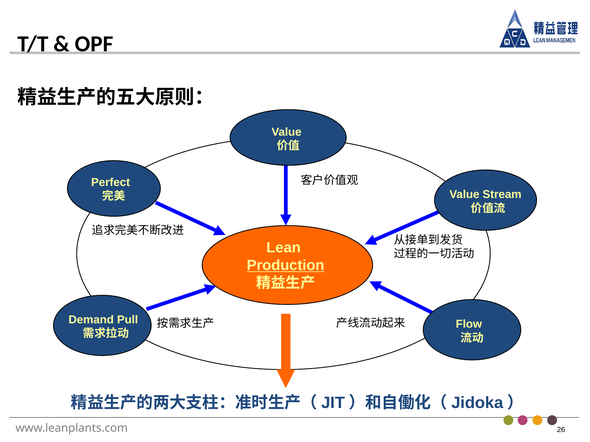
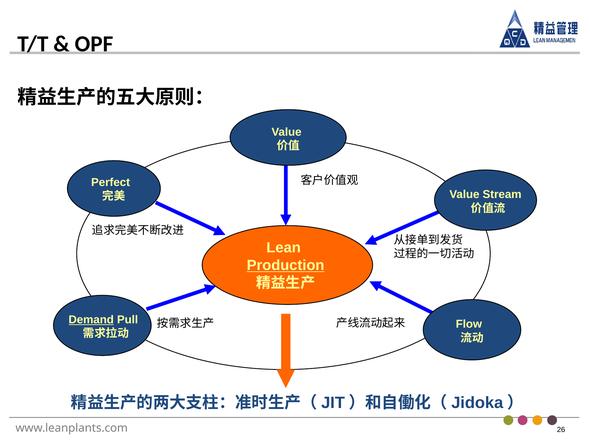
Demand underline: none -> present
